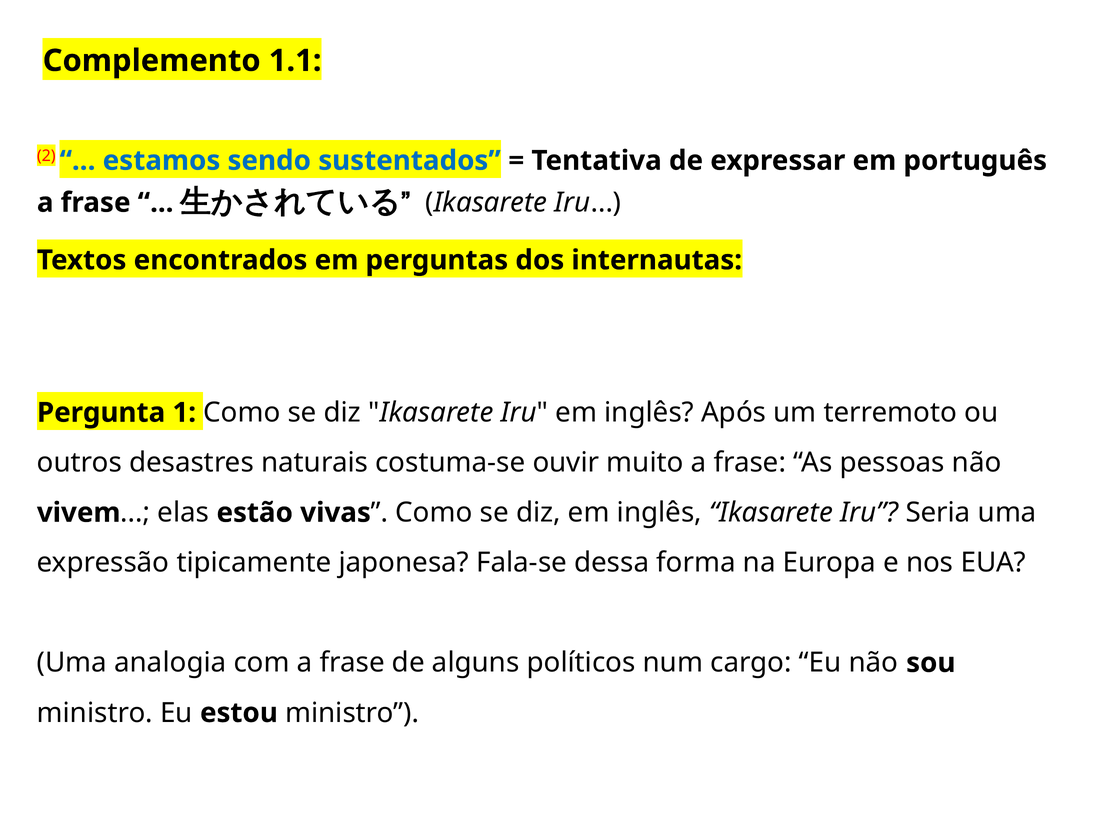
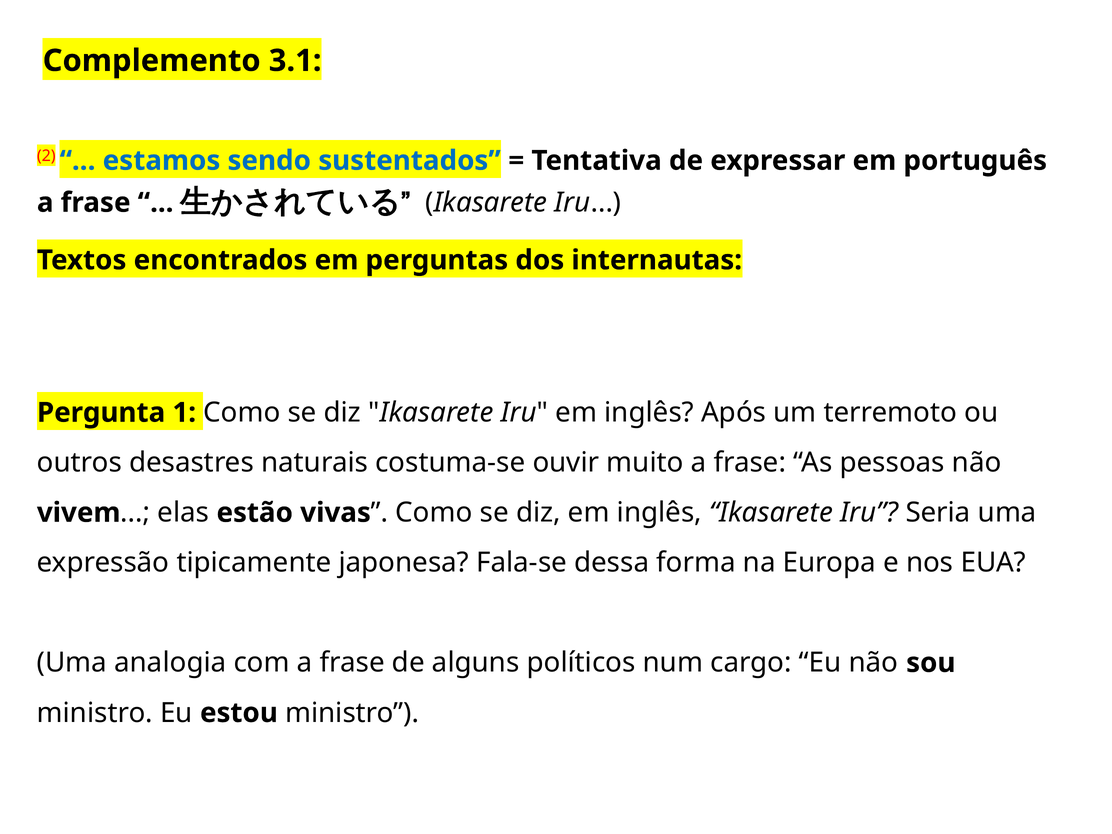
1.1: 1.1 -> 3.1
